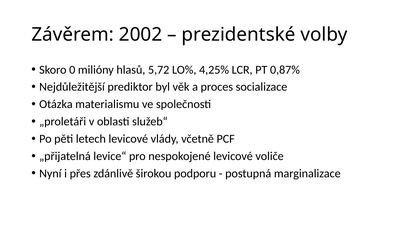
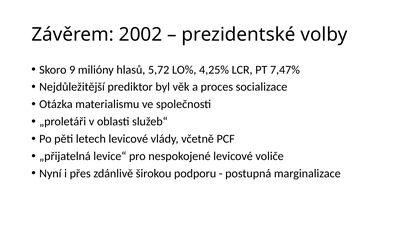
0: 0 -> 9
0,87%: 0,87% -> 7,47%
